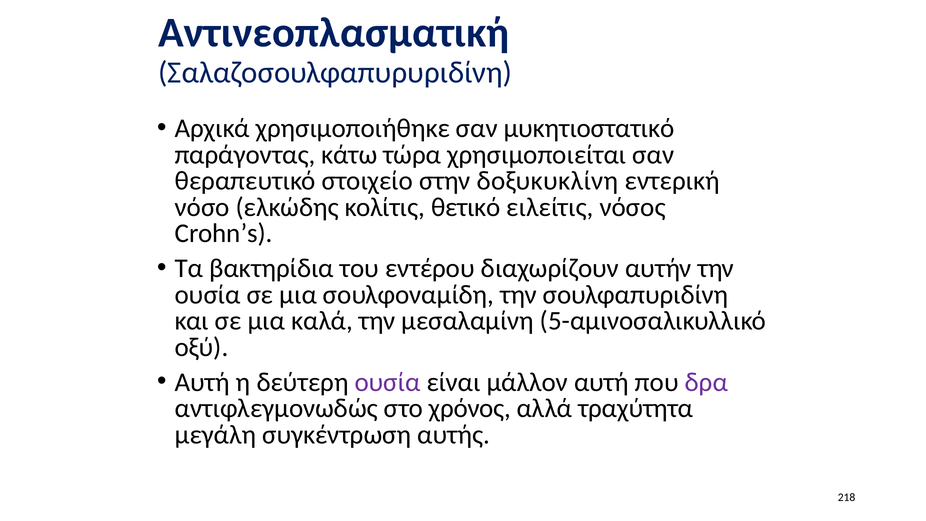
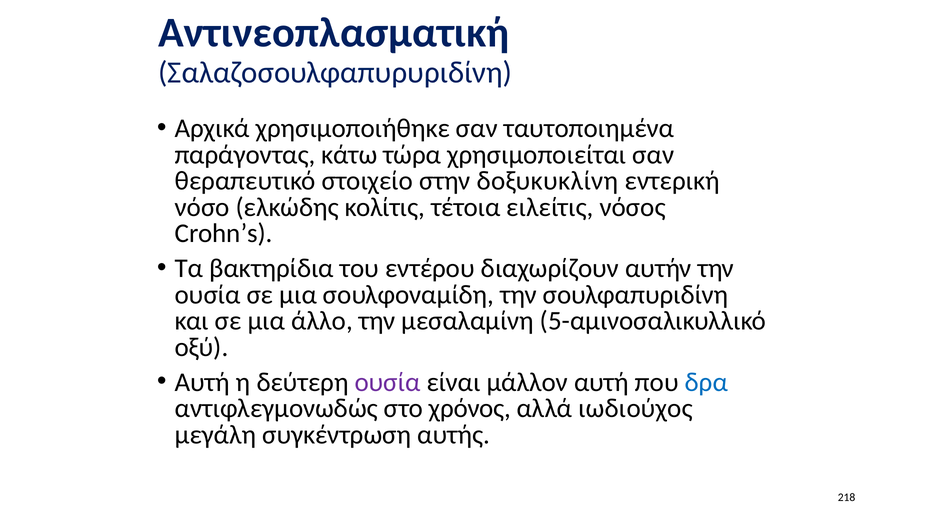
μυκητιοστατικό: μυκητιοστατικό -> ταυτοποιημένα
θετικό: θετικό -> τέτοια
καλά: καλά -> άλλο
δρα colour: purple -> blue
τραχύτητα: τραχύτητα -> ιωδιούχος
